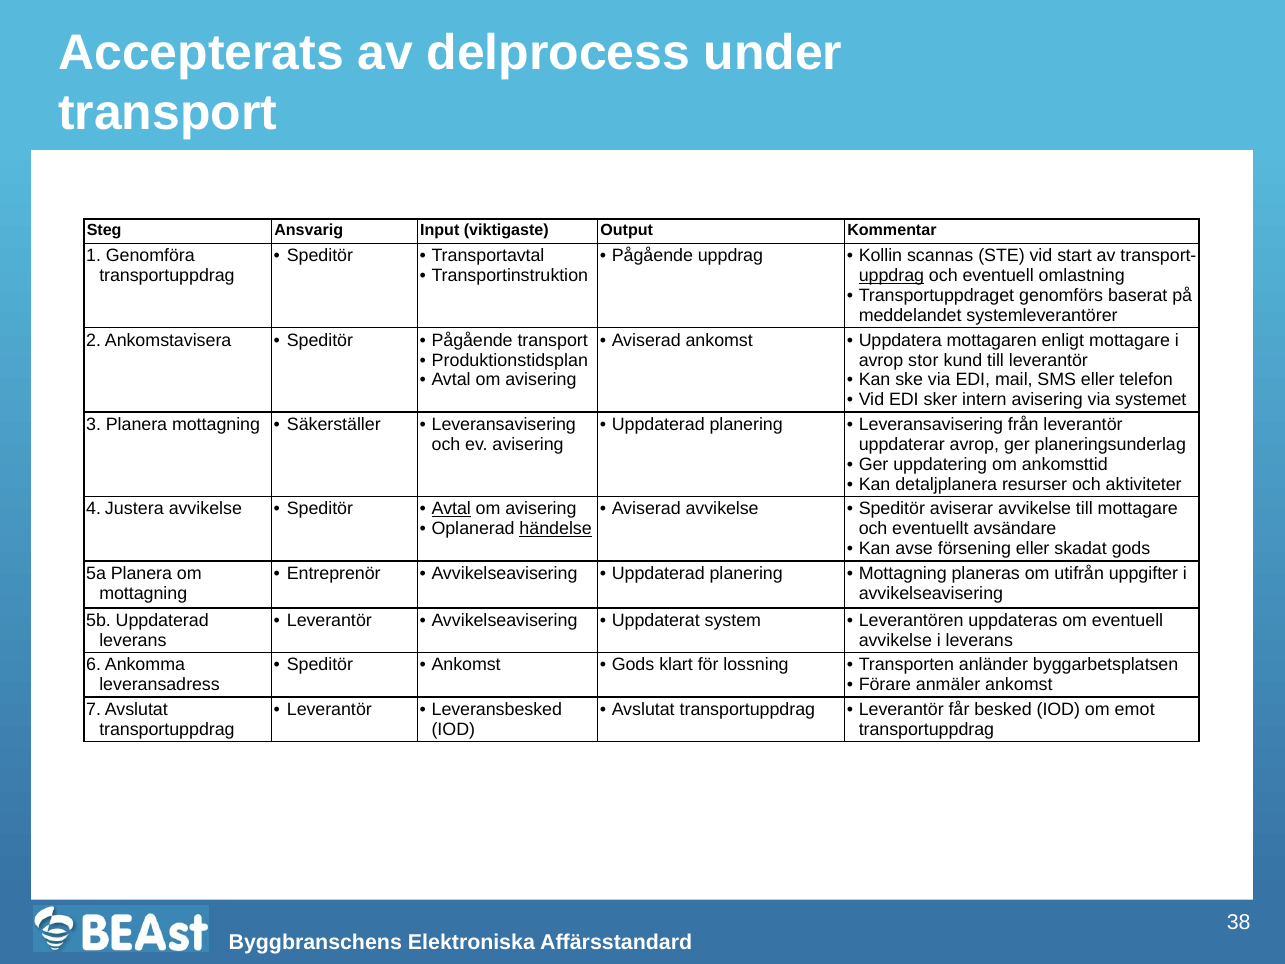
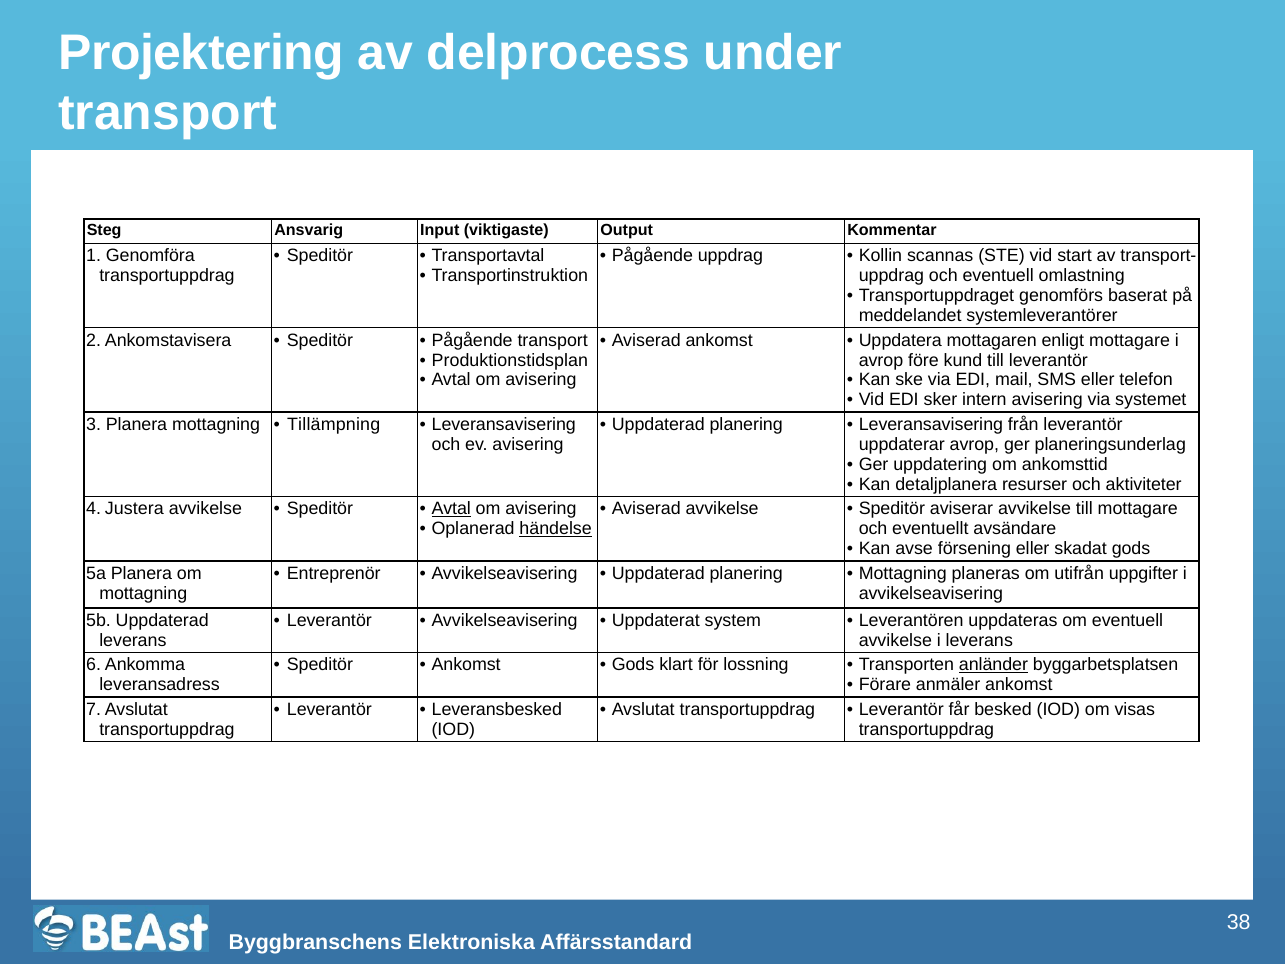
Accepterats: Accepterats -> Projektering
uppdrag at (891, 276) underline: present -> none
stor: stor -> före
Säkerställer: Säkerställer -> Tillämpning
anländer underline: none -> present
emot: emot -> visas
